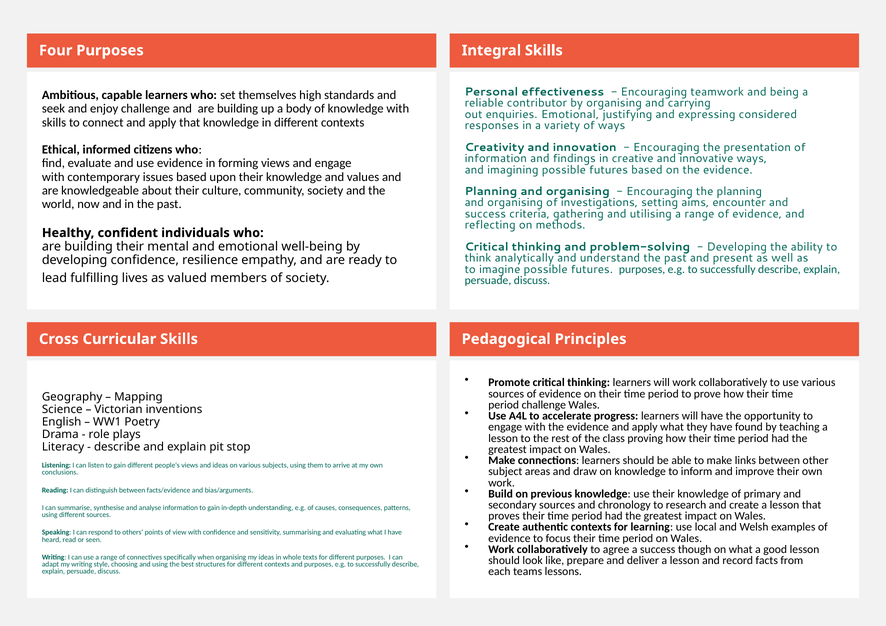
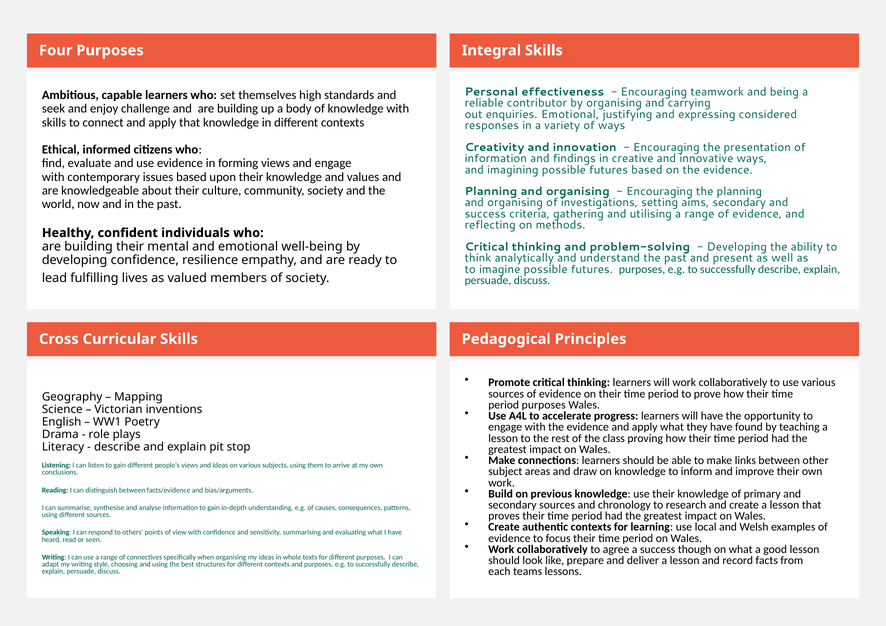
aims encounter: encounter -> secondary
period challenge: challenge -> purposes
